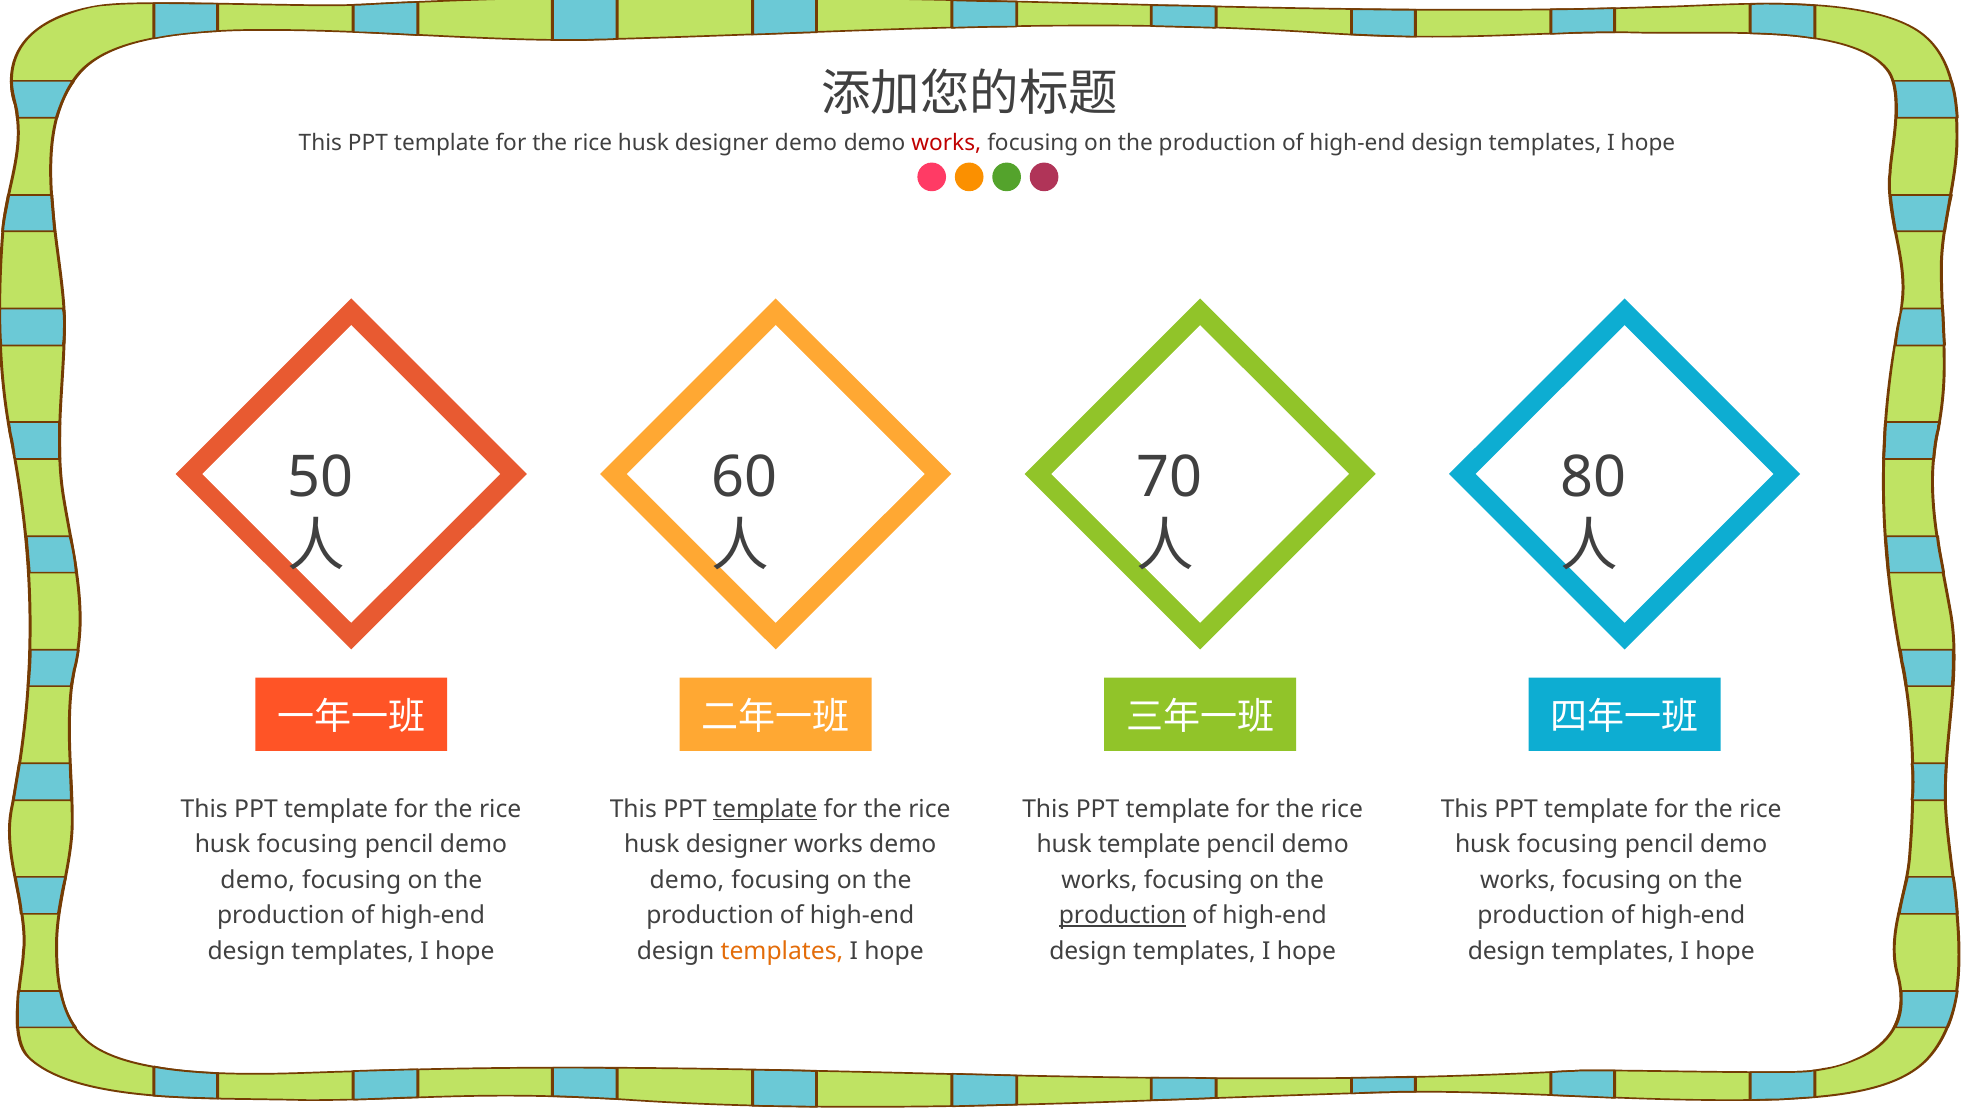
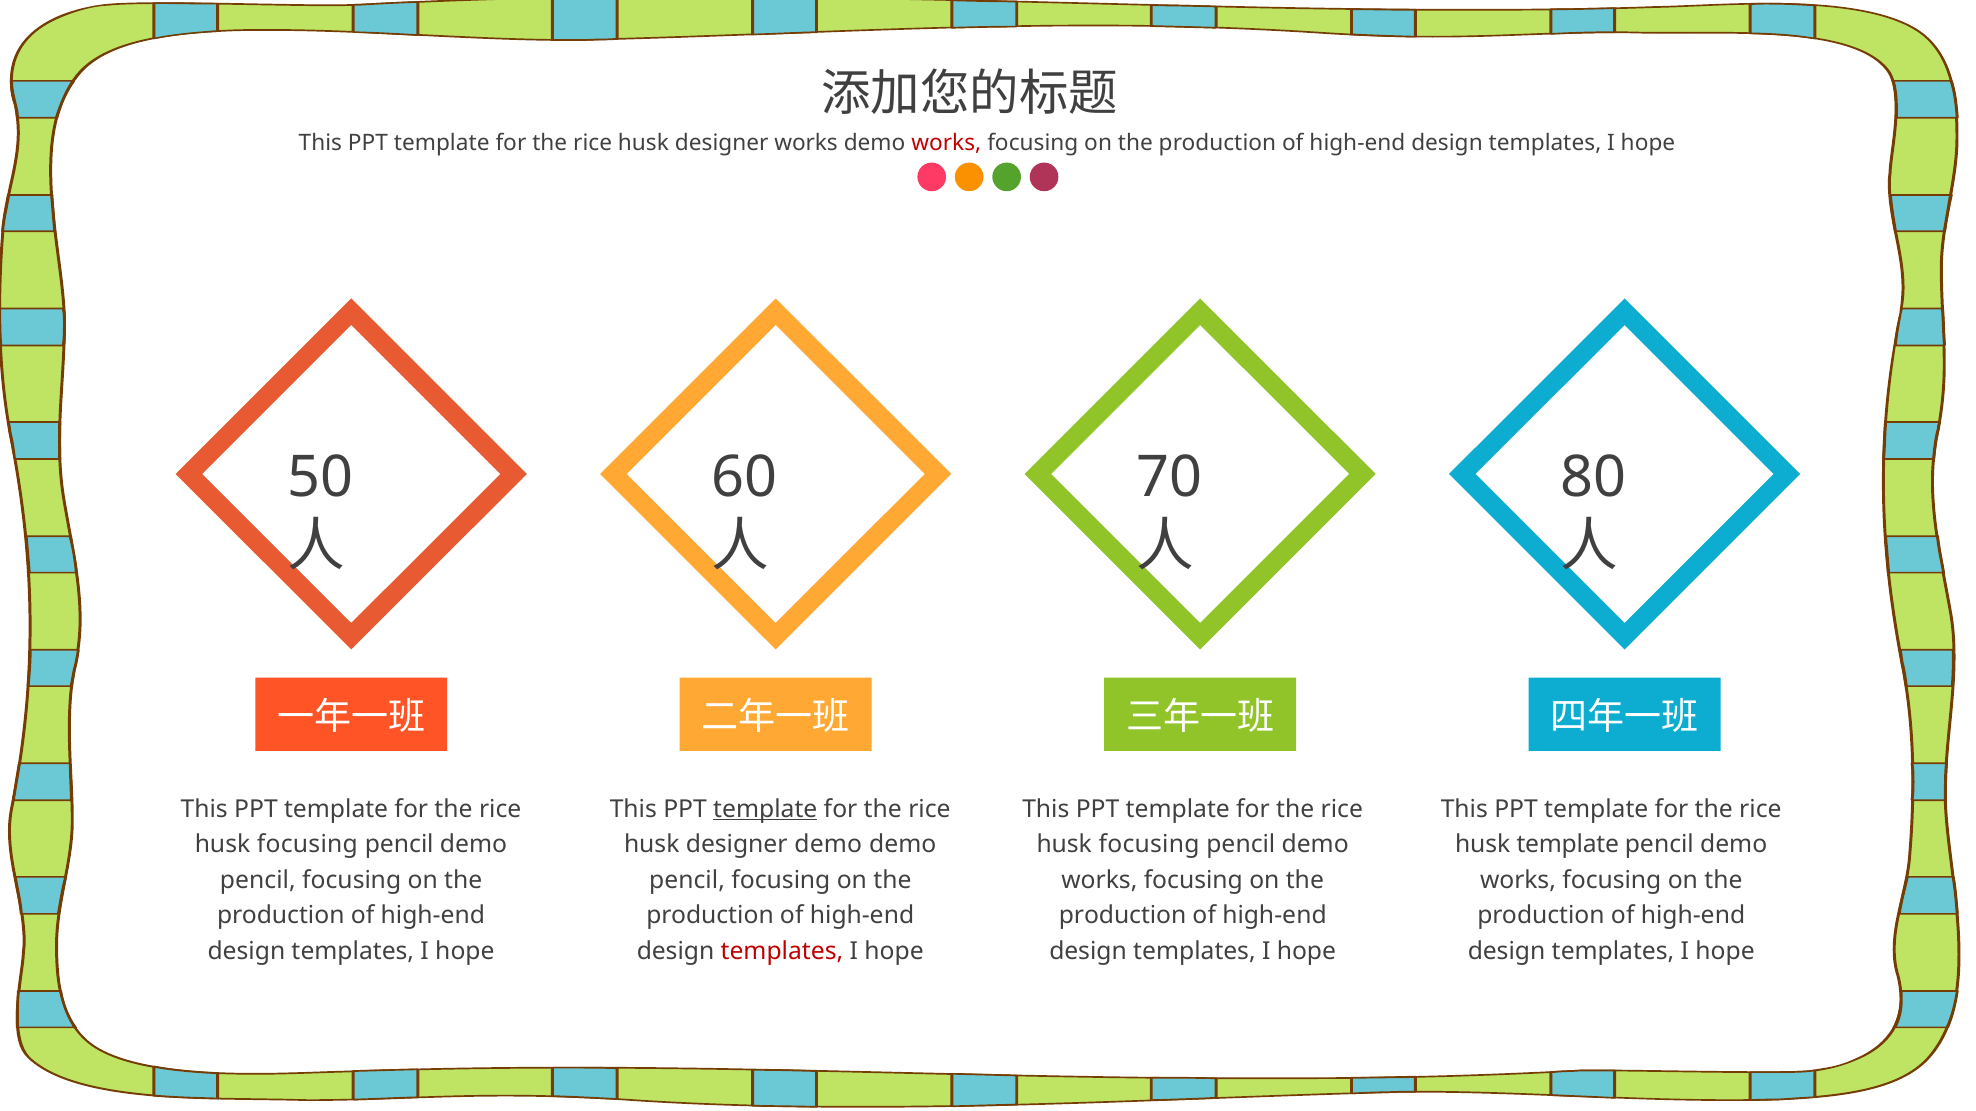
designer demo: demo -> works
designer works: works -> demo
template at (1149, 845): template -> focusing
focusing at (1568, 845): focusing -> template
demo at (258, 880): demo -> pencil
demo at (687, 880): demo -> pencil
production at (1123, 916) underline: present -> none
templates at (782, 952) colour: orange -> red
